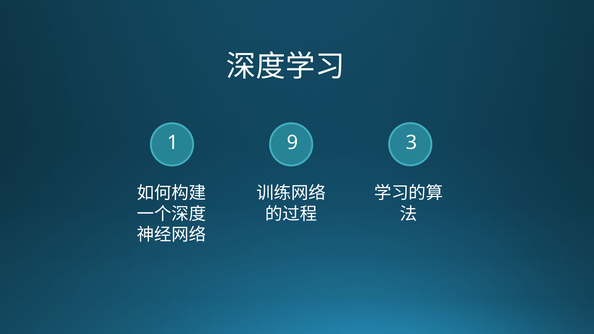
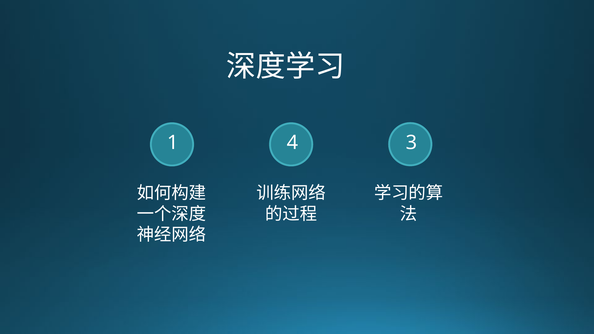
9: 9 -> 4
